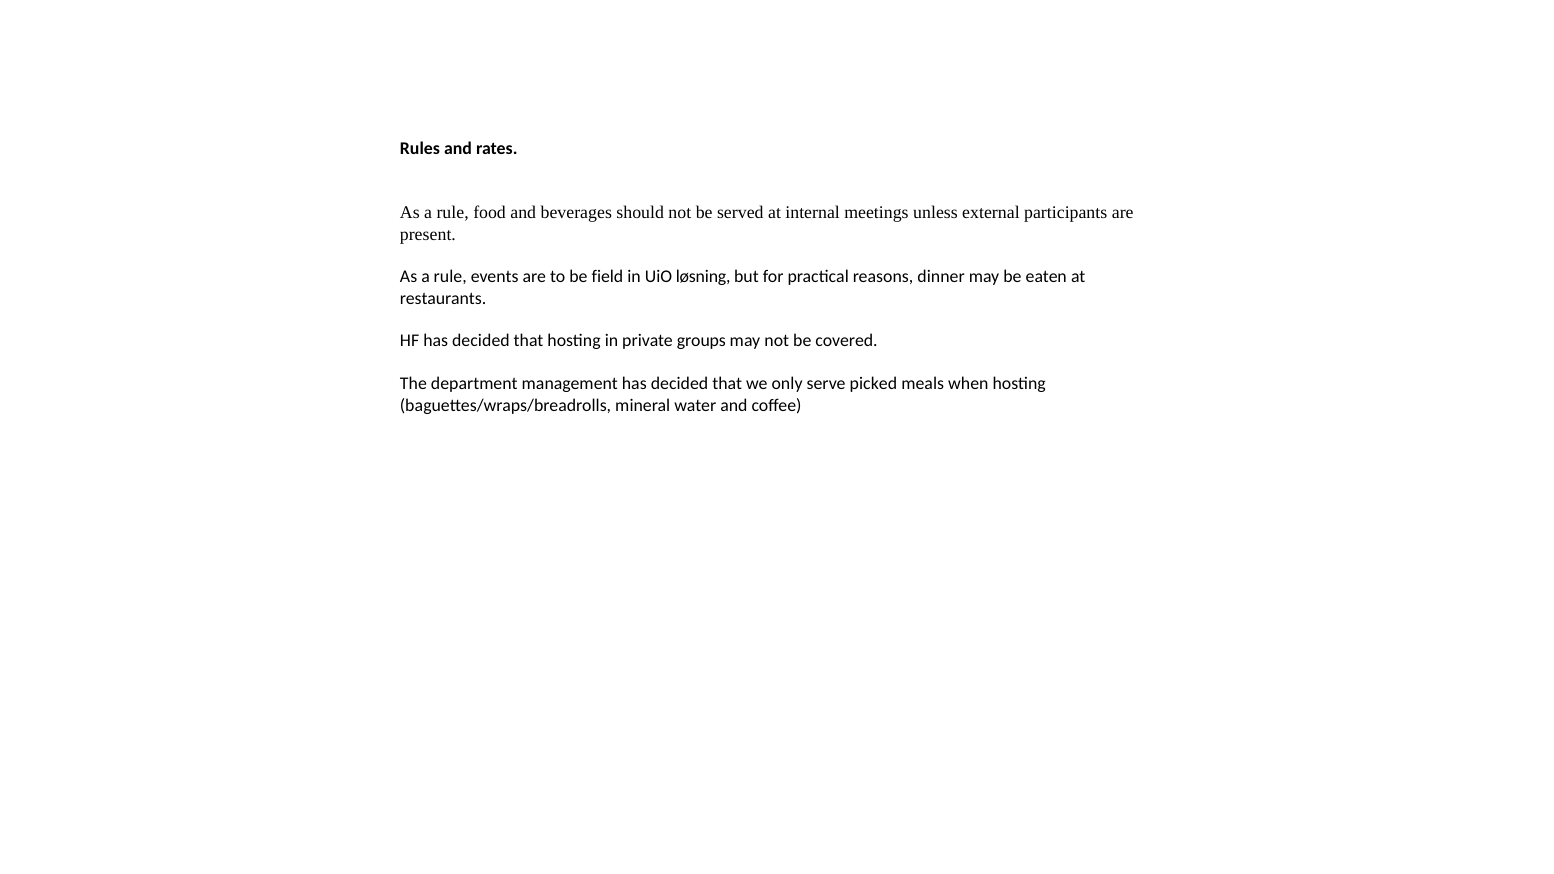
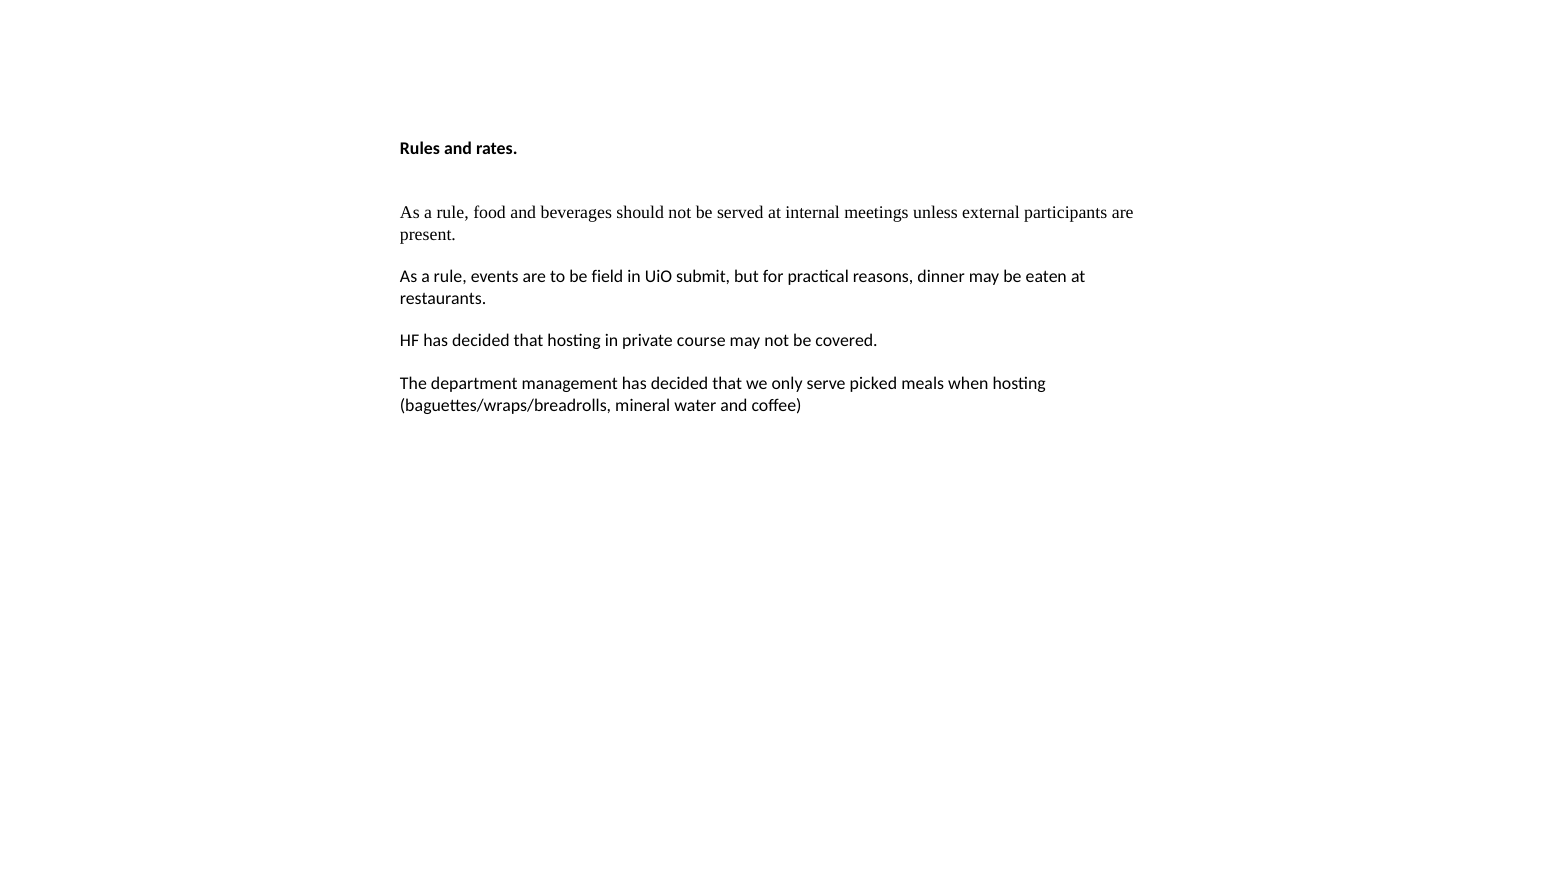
løsning: løsning -> submit
groups: groups -> course
